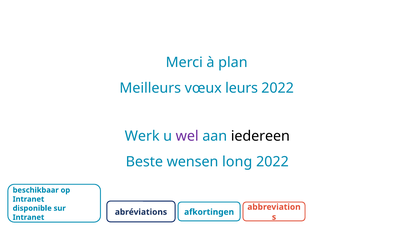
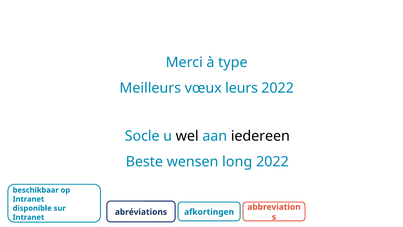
plan: plan -> type
Werk: Werk -> Socle
wel colour: purple -> black
